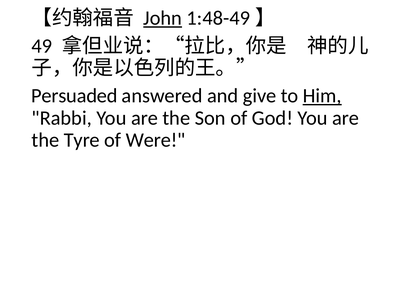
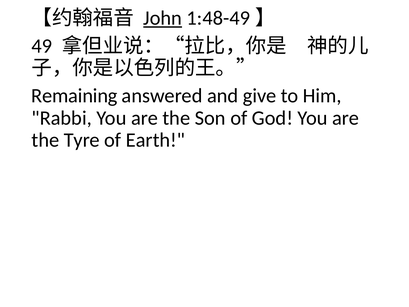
Persuaded: Persuaded -> Remaining
Him underline: present -> none
Were: Were -> Earth
